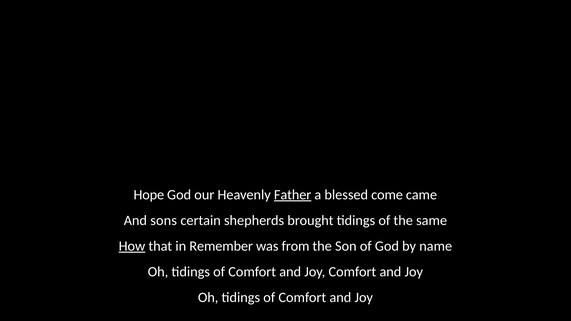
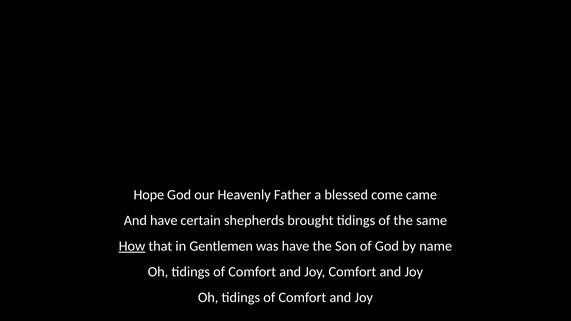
Father underline: present -> none
And sons: sons -> have
Remember: Remember -> Gentlemen
was from: from -> have
